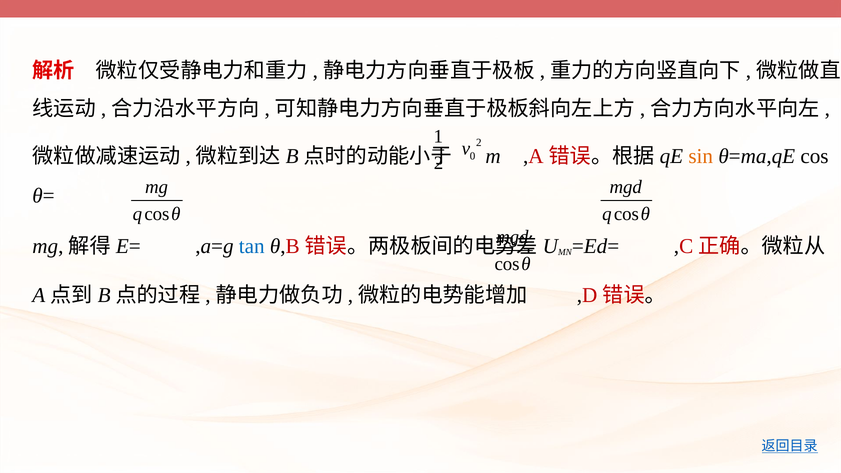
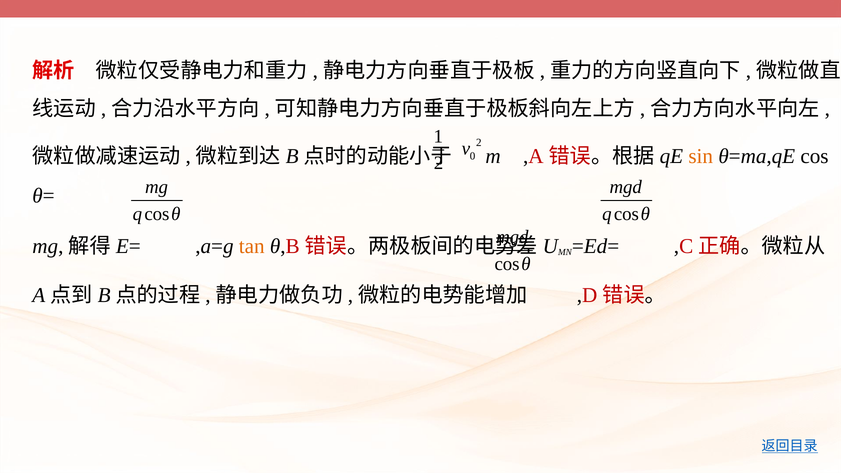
tan colour: blue -> orange
